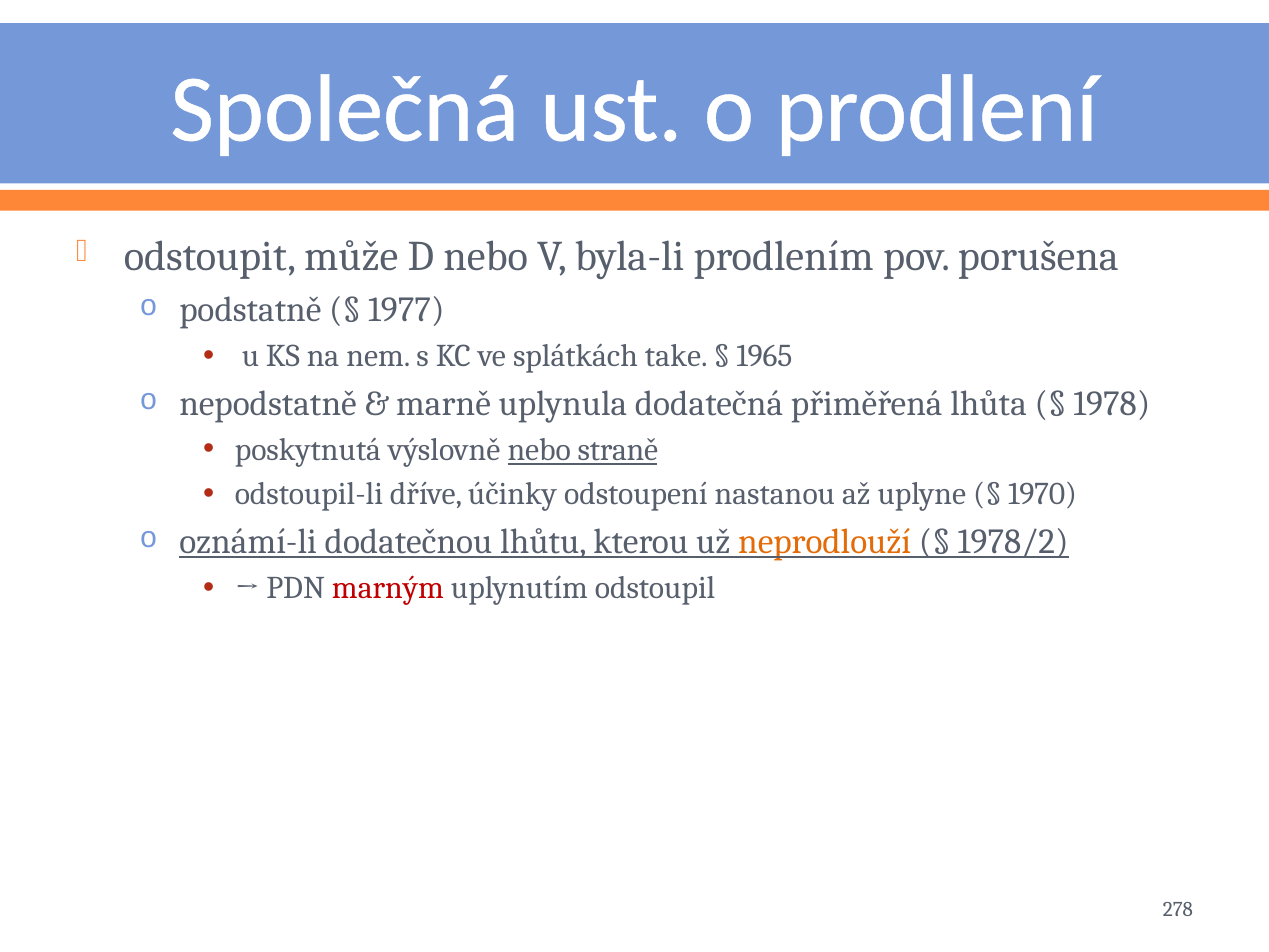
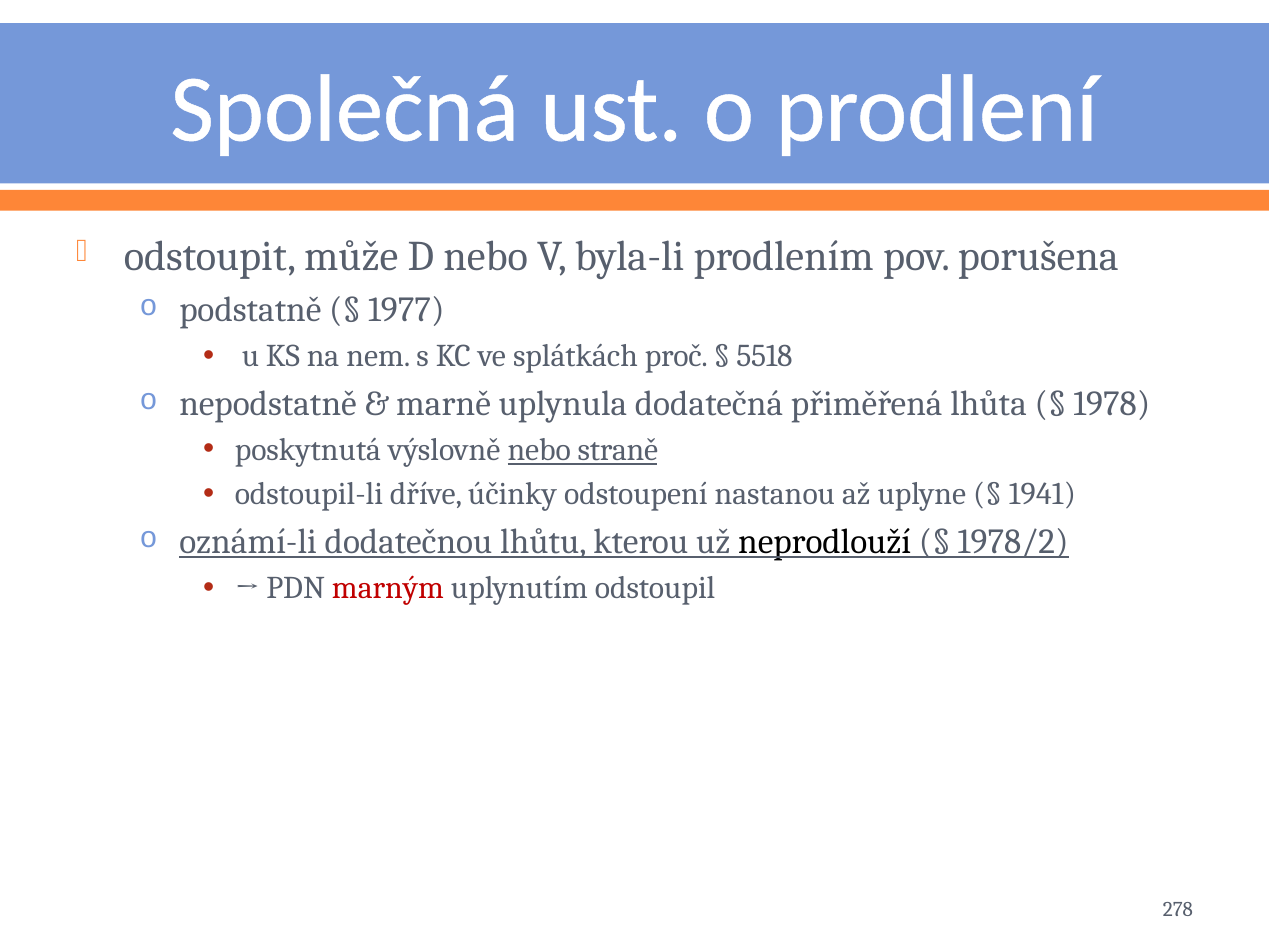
take: take -> proč
1965: 1965 -> 5518
1970: 1970 -> 1941
neprodlouží colour: orange -> black
